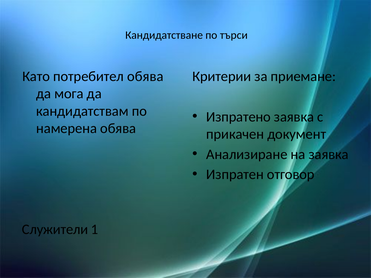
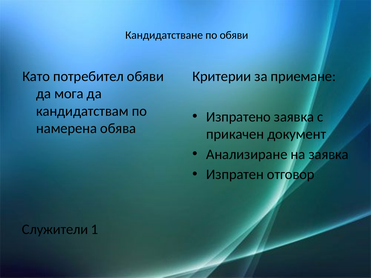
по търси: търси -> обяви
потребител обява: обява -> обяви
